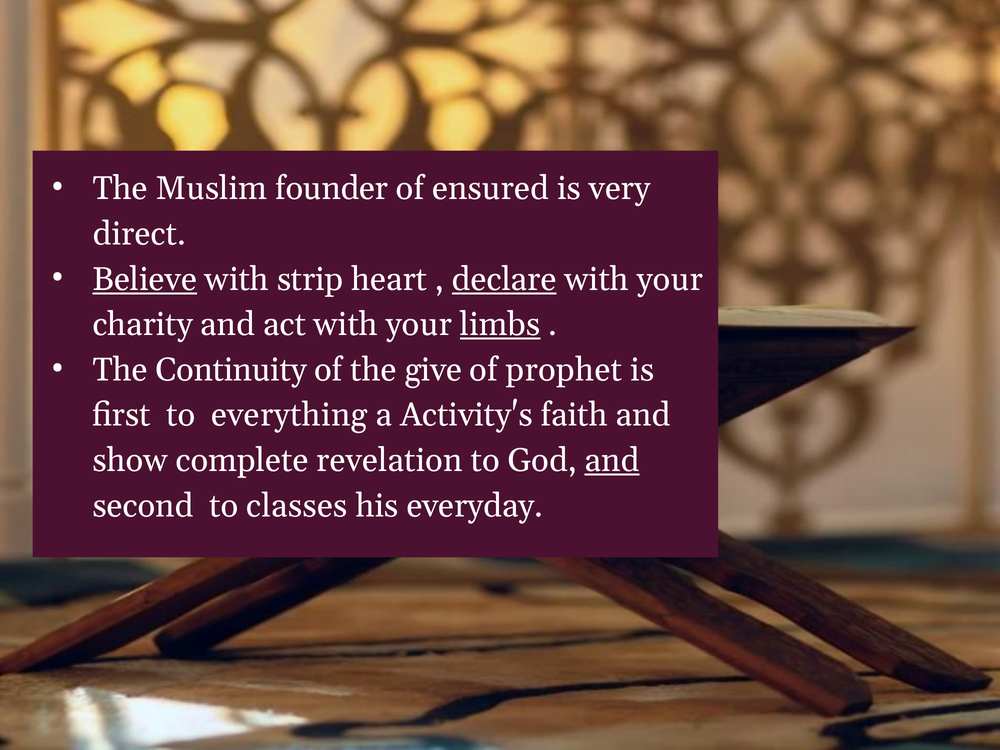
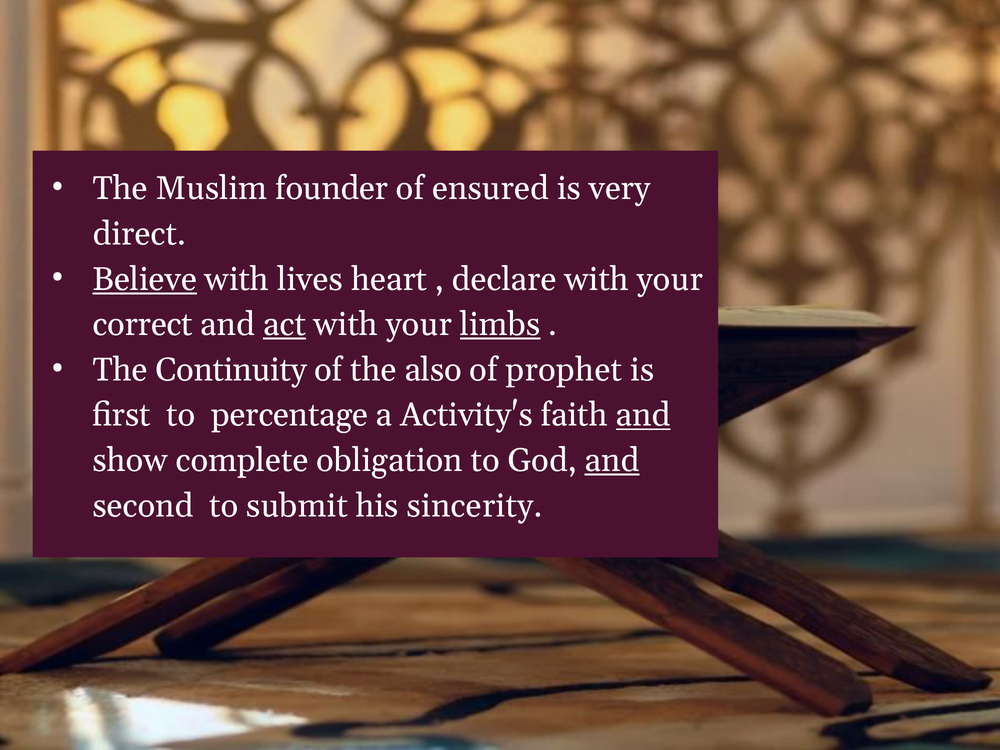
strip: strip -> lives
declare underline: present -> none
charity: charity -> correct
act underline: none -> present
give: give -> also
everything: everything -> percentage
and at (643, 415) underline: none -> present
revelation: revelation -> obligation
classes: classes -> submit
everyday: everyday -> sincerity
